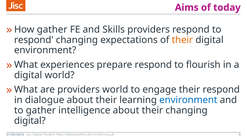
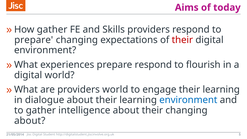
respond at (34, 40): respond -> prepare
their at (182, 40) colour: orange -> red
engage their respond: respond -> learning
digital at (30, 121): digital -> about
